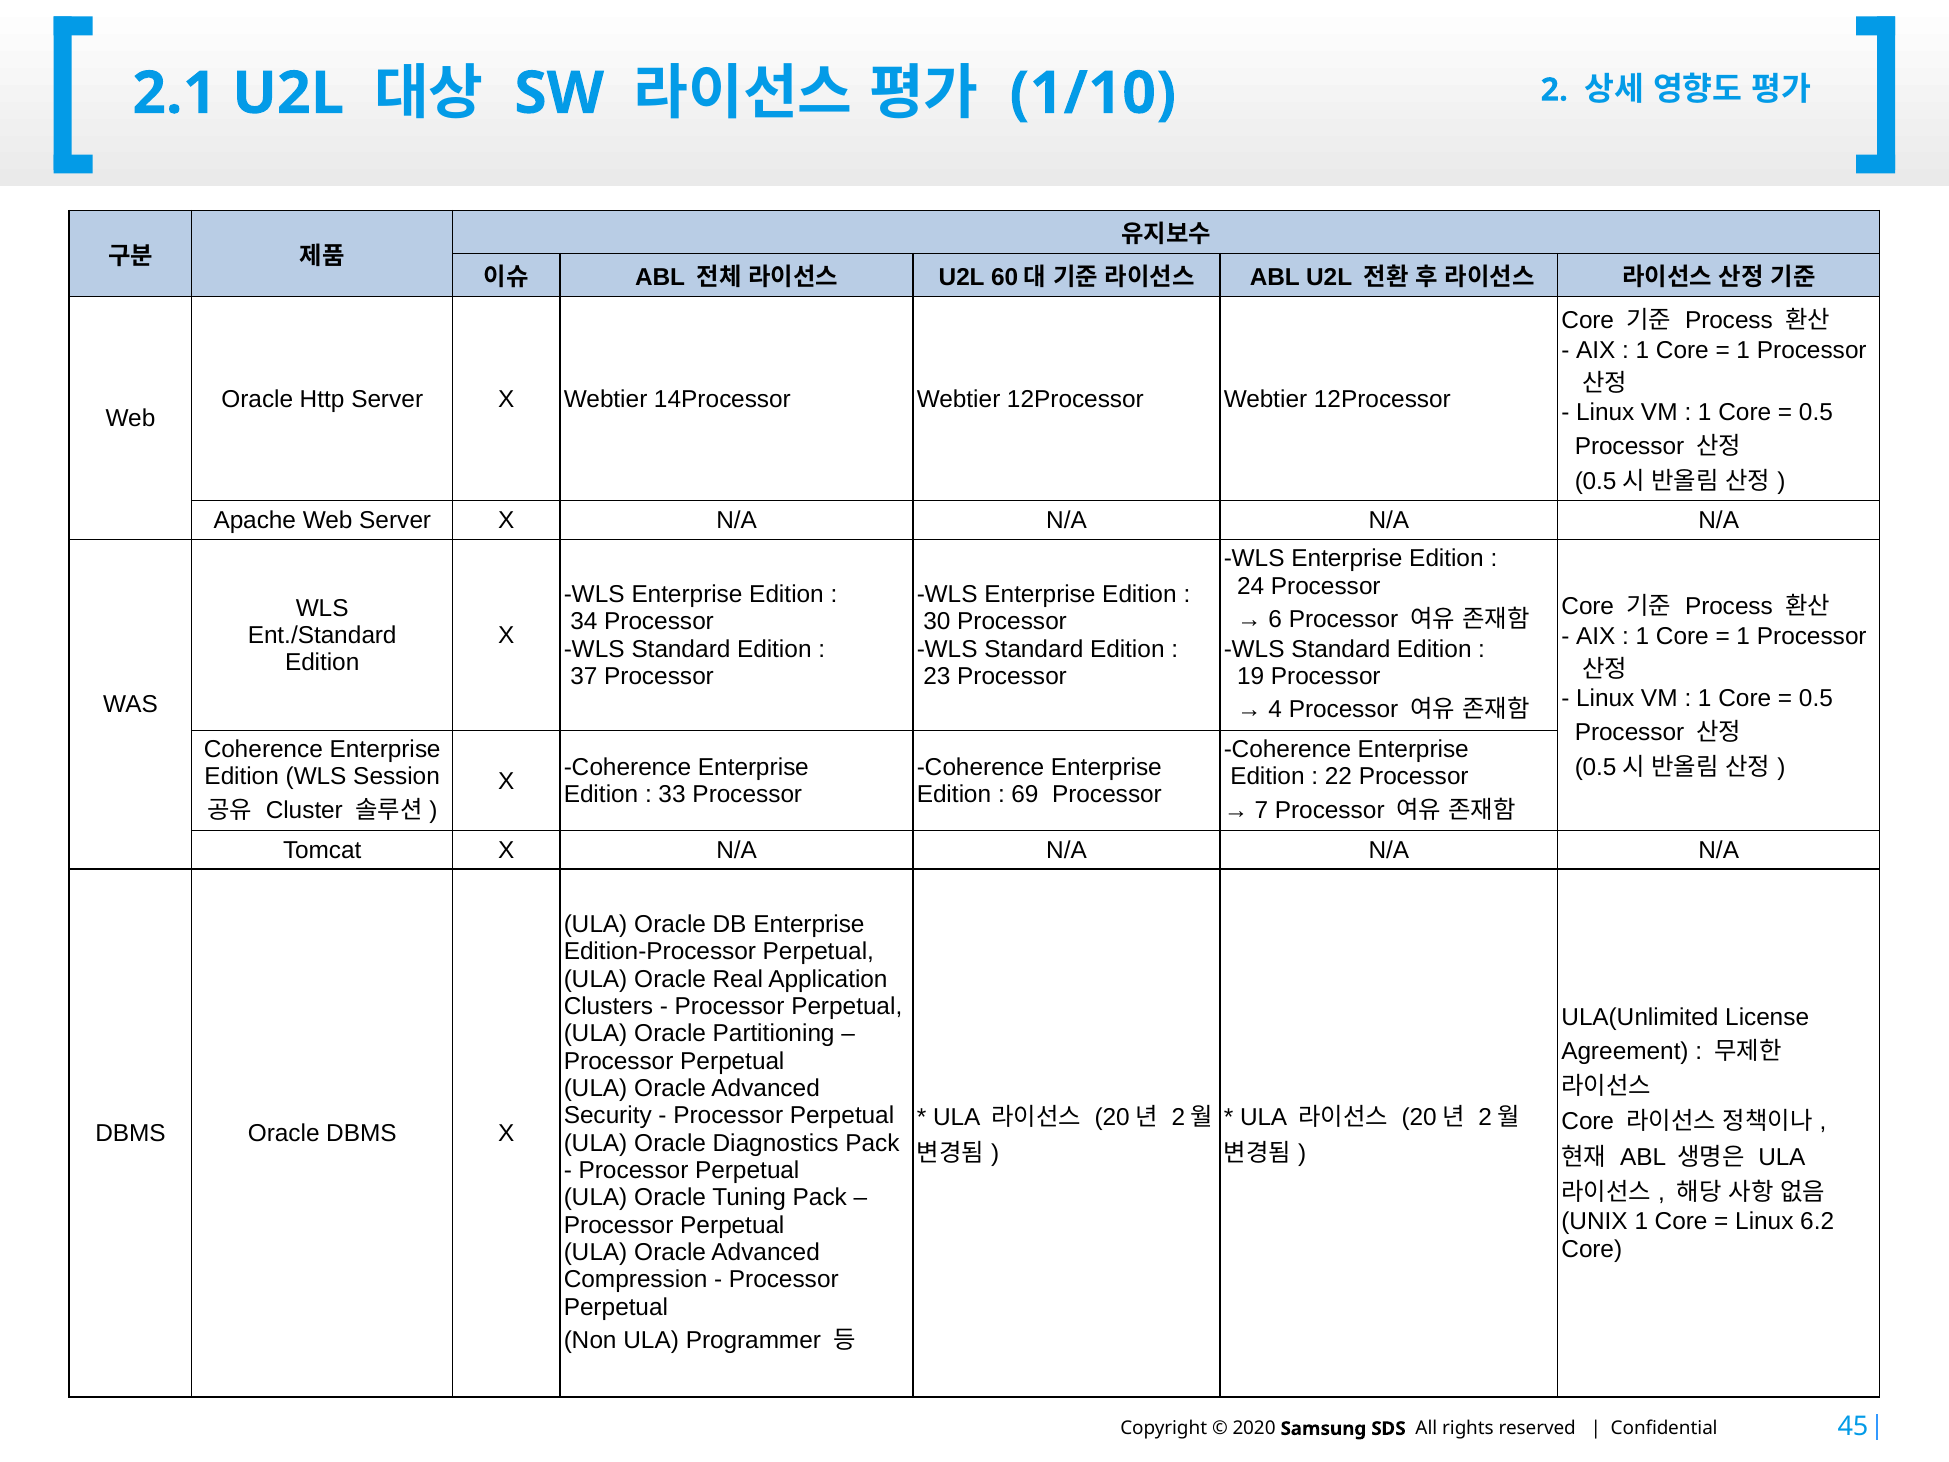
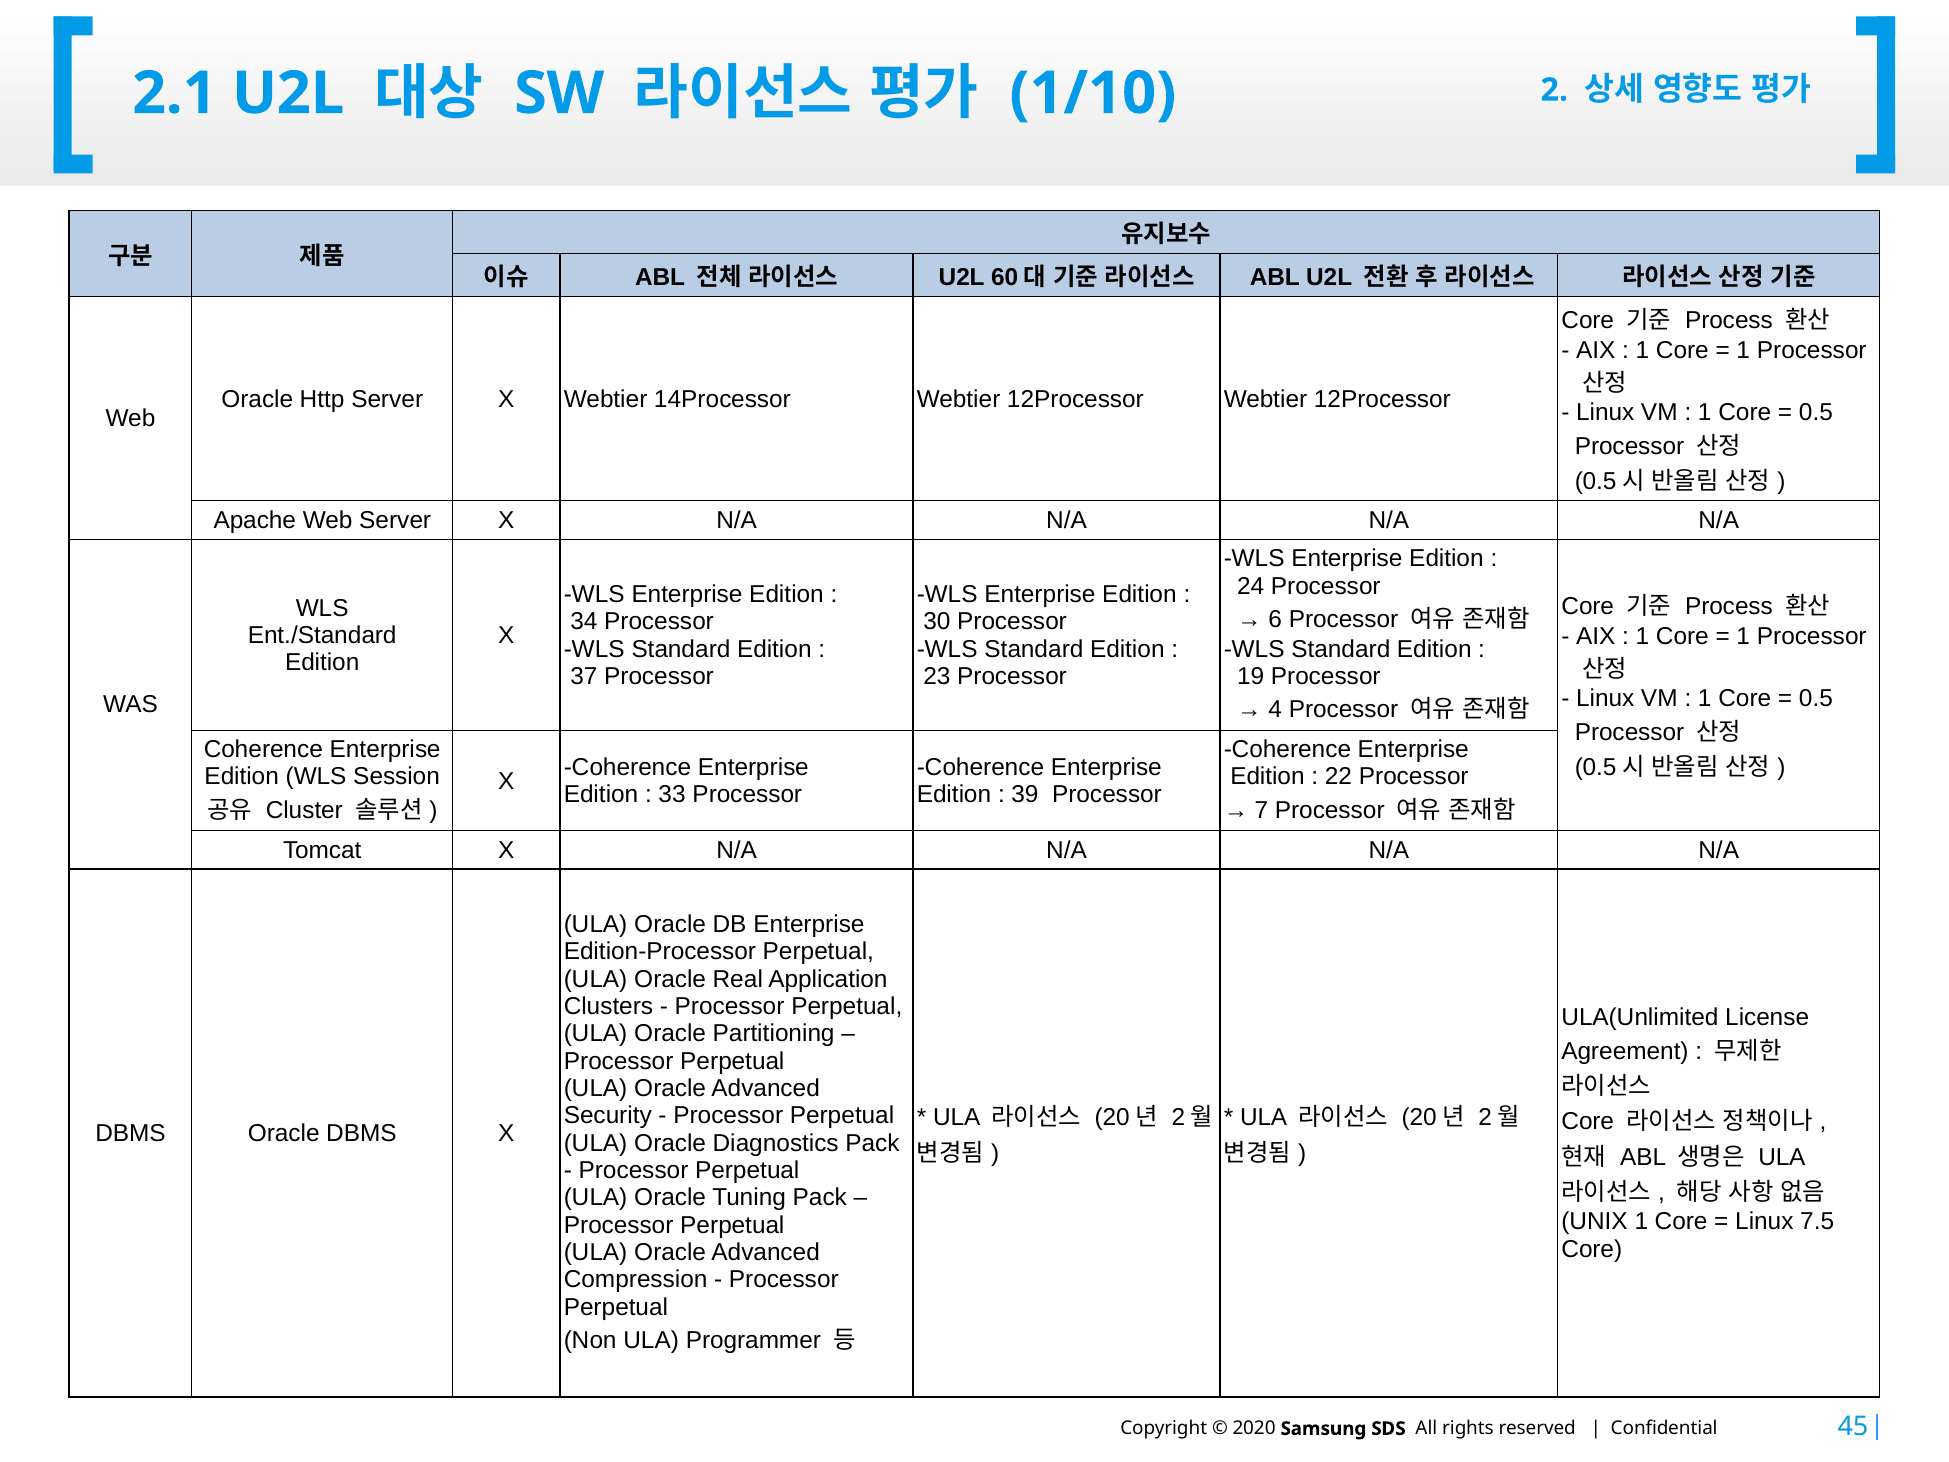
69: 69 -> 39
6.2: 6.2 -> 7.5
